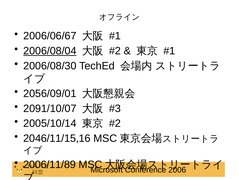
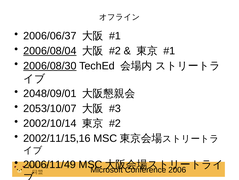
2006/06/67: 2006/06/67 -> 2006/06/37
2006/08/30 underline: none -> present
2056/09/01: 2056/09/01 -> 2048/09/01
2091/10/07: 2091/10/07 -> 2053/10/07
2005/10/14: 2005/10/14 -> 2002/10/14
2046/11/15,16: 2046/11/15,16 -> 2002/11/15,16
2006/11/89: 2006/11/89 -> 2006/11/49
